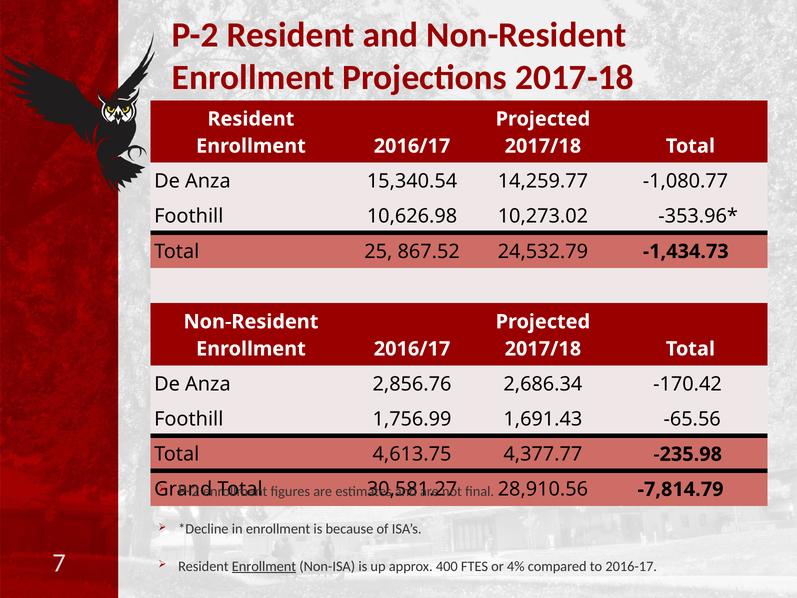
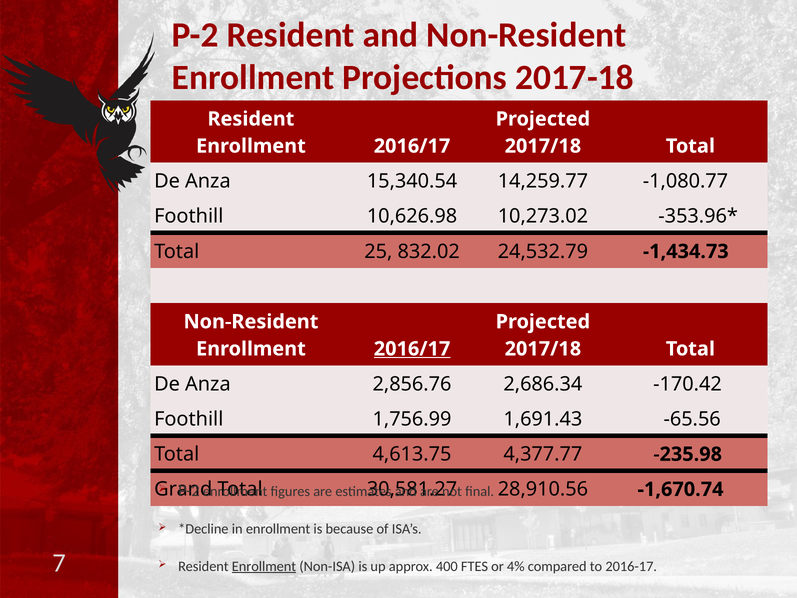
867.52: 867.52 -> 832.02
2016/17 at (412, 349) underline: none -> present
-7,814.79: -7,814.79 -> -1,670.74
